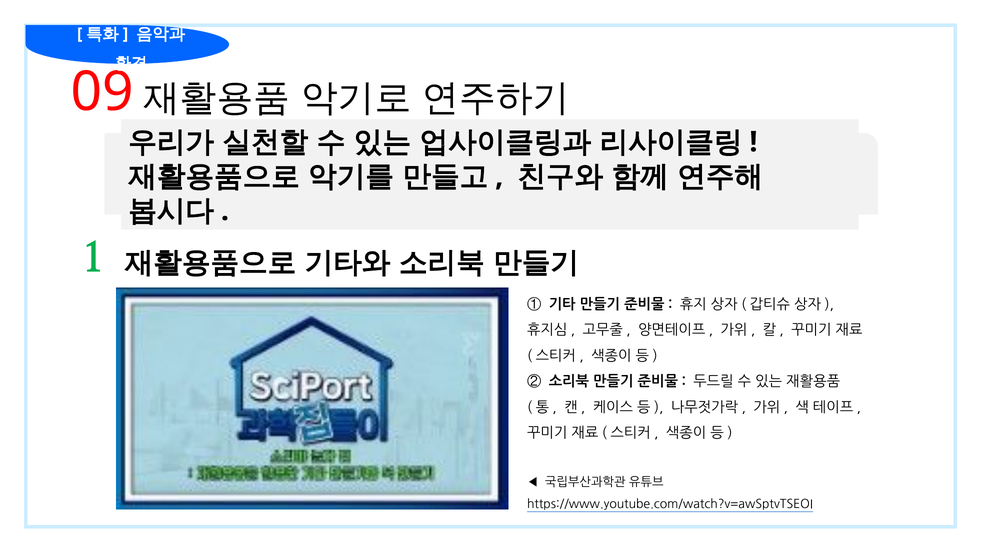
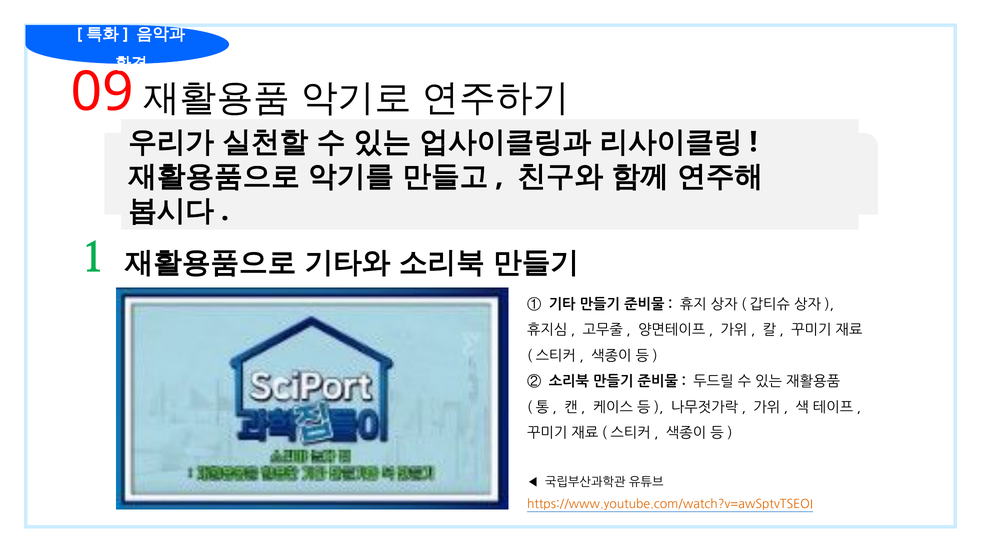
https://www.youtube.com/watch?v=awSptvTSEOI colour: black -> orange
